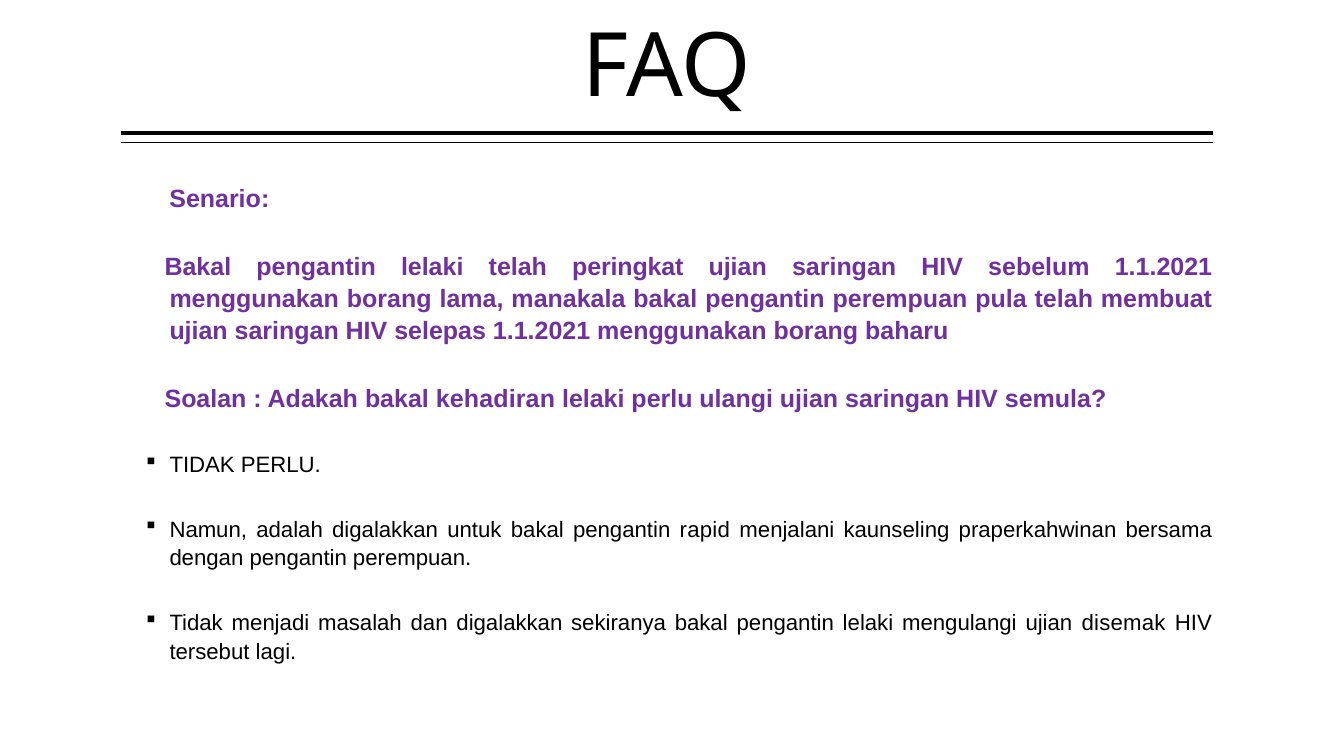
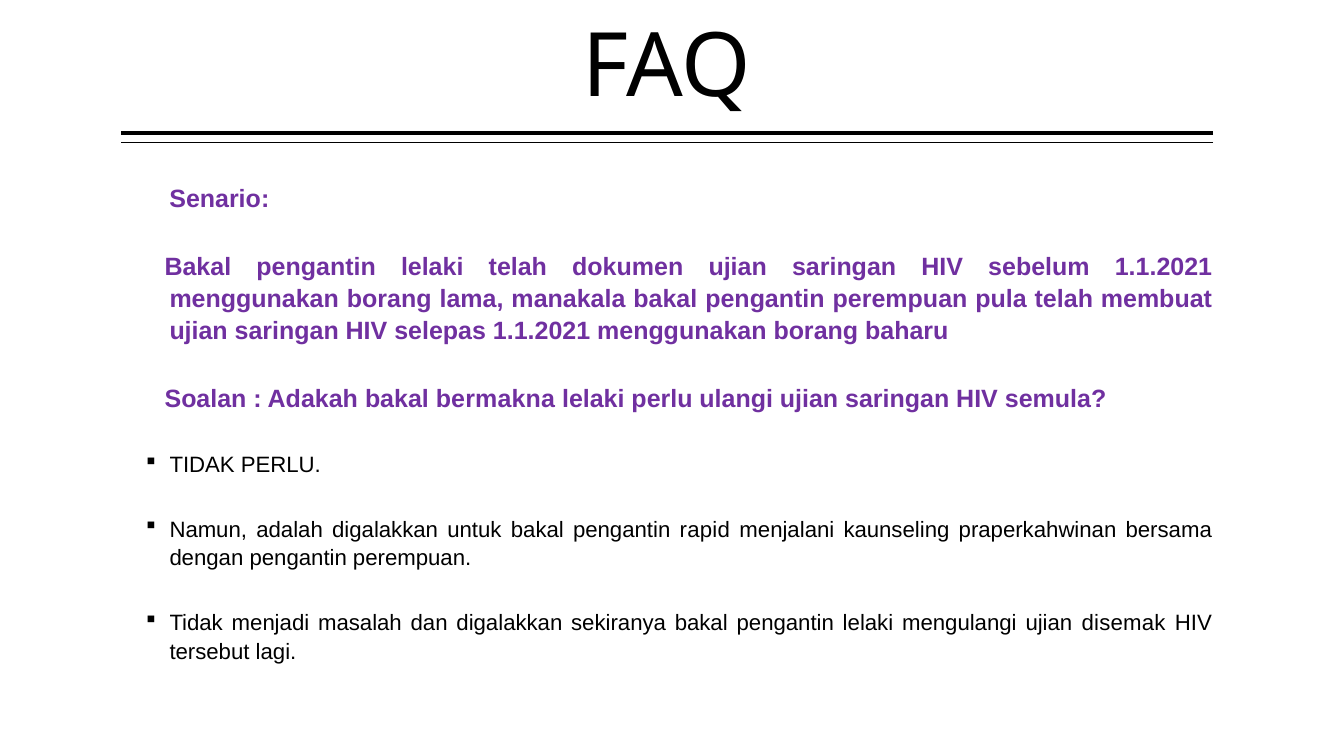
peringkat: peringkat -> dokumen
kehadiran: kehadiran -> bermakna
